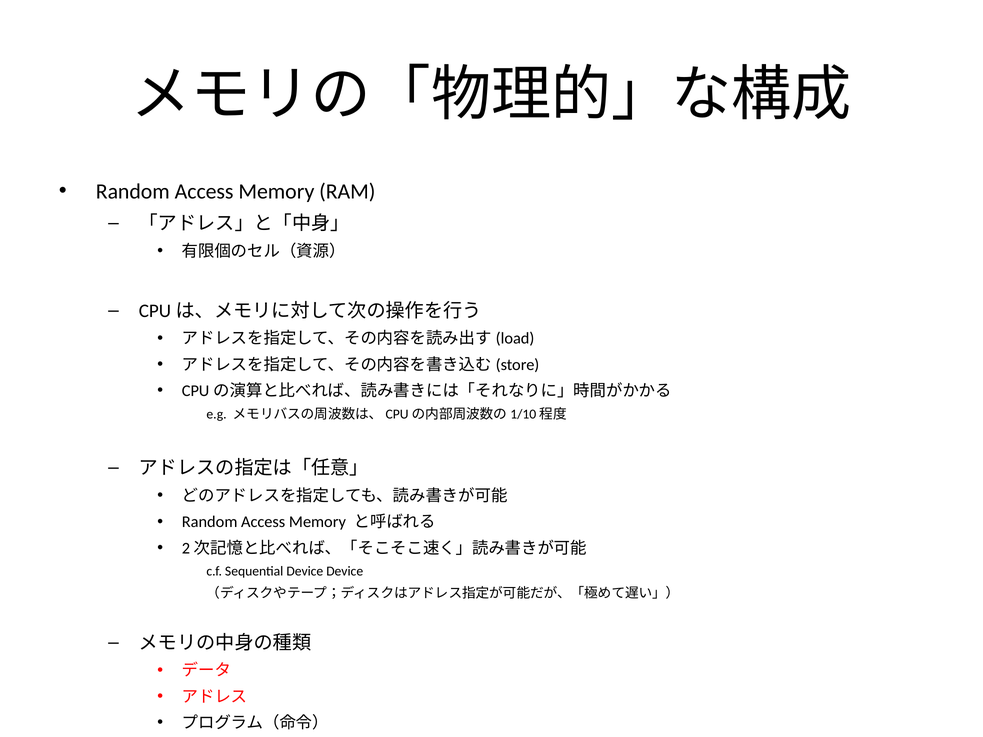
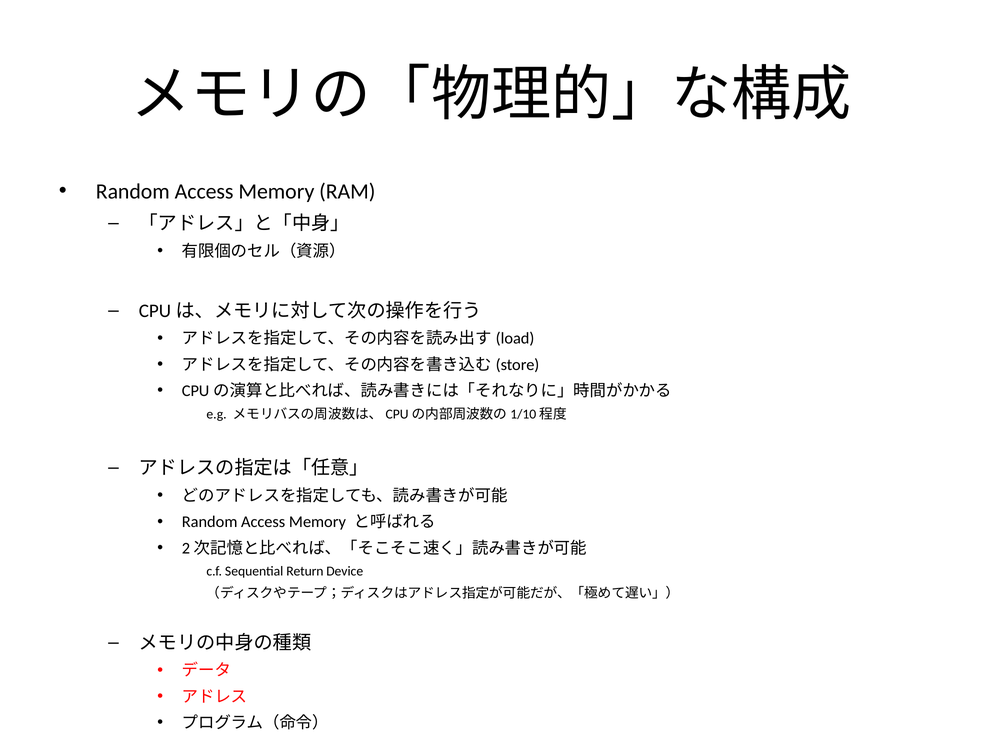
Sequential Device: Device -> Return
